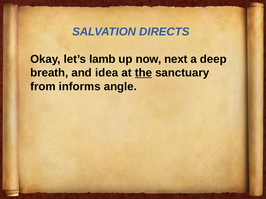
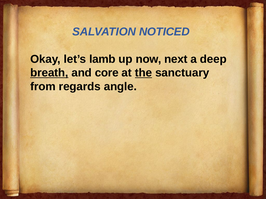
DIRECTS: DIRECTS -> NOTICED
breath underline: none -> present
idea: idea -> core
informs: informs -> regards
